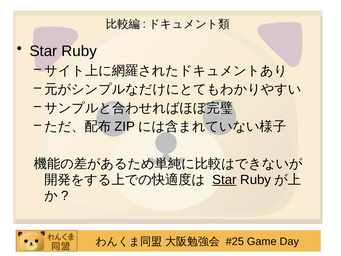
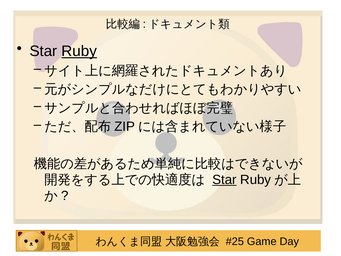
Ruby at (79, 51) underline: none -> present
